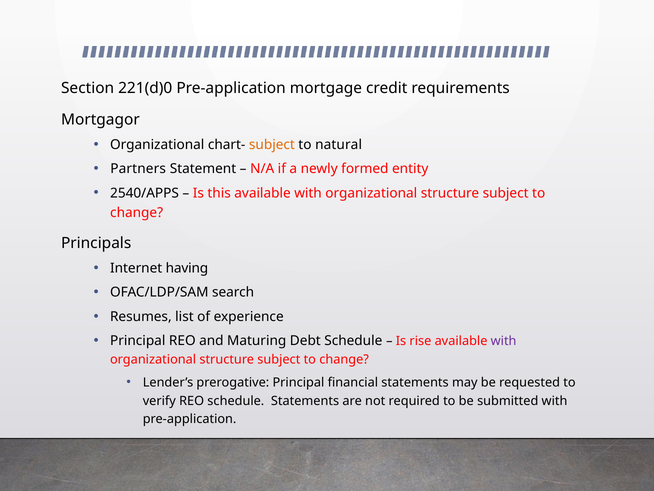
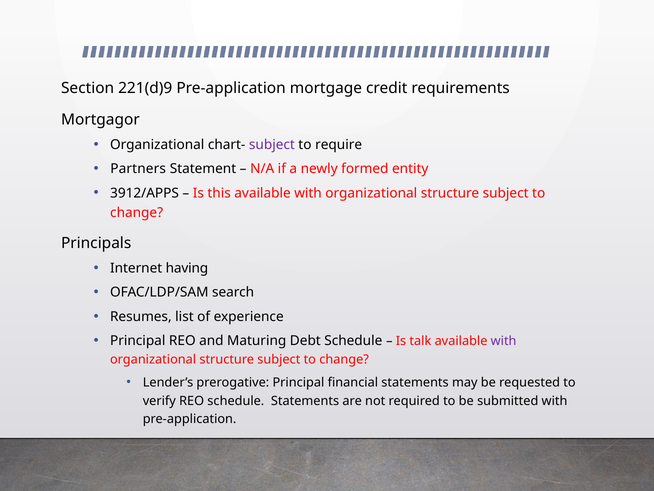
221(d)0: 221(d)0 -> 221(d)9
subject at (272, 145) colour: orange -> purple
natural: natural -> require
2540/APPS: 2540/APPS -> 3912/APPS
rise: rise -> talk
